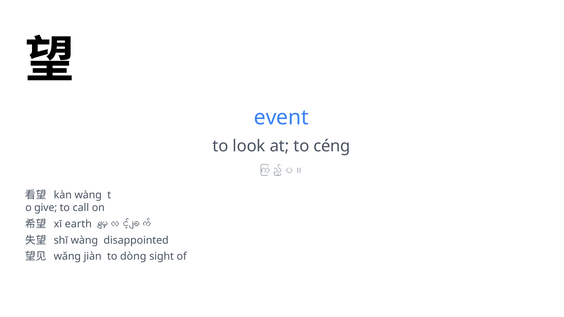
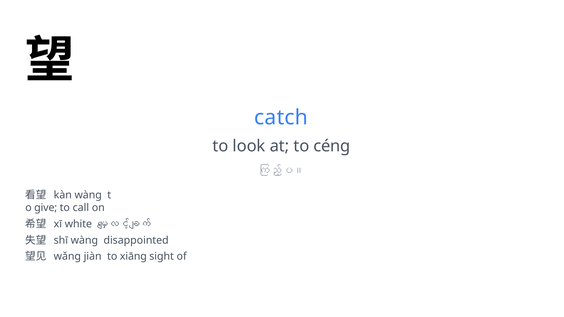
event: event -> catch
earth: earth -> white
dòng: dòng -> xiāng
